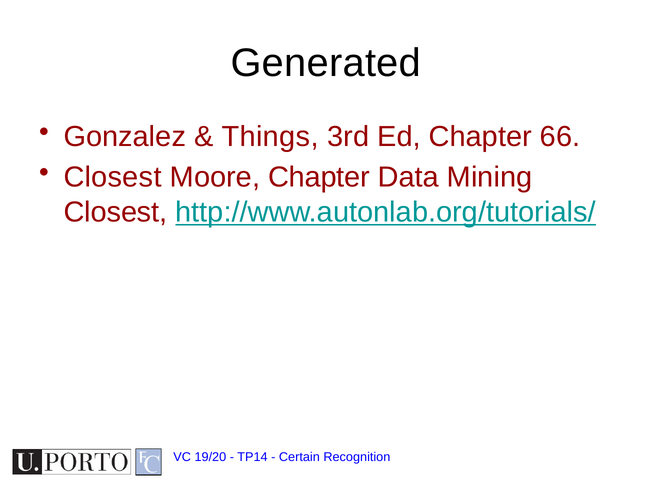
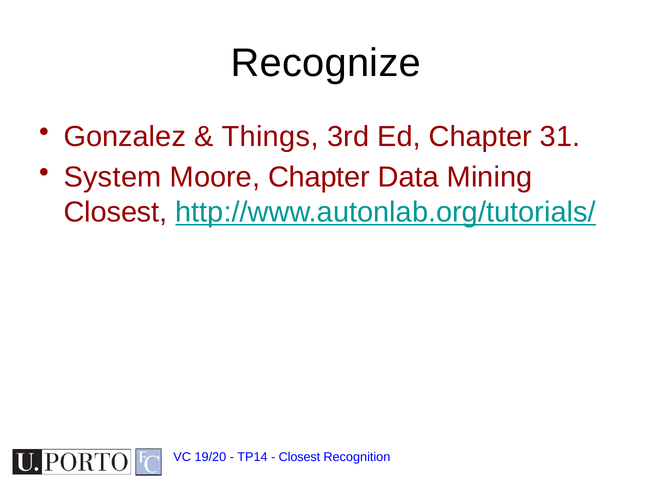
Generated: Generated -> Recognize
66: 66 -> 31
Closest at (113, 177): Closest -> System
Certain at (299, 457): Certain -> Closest
